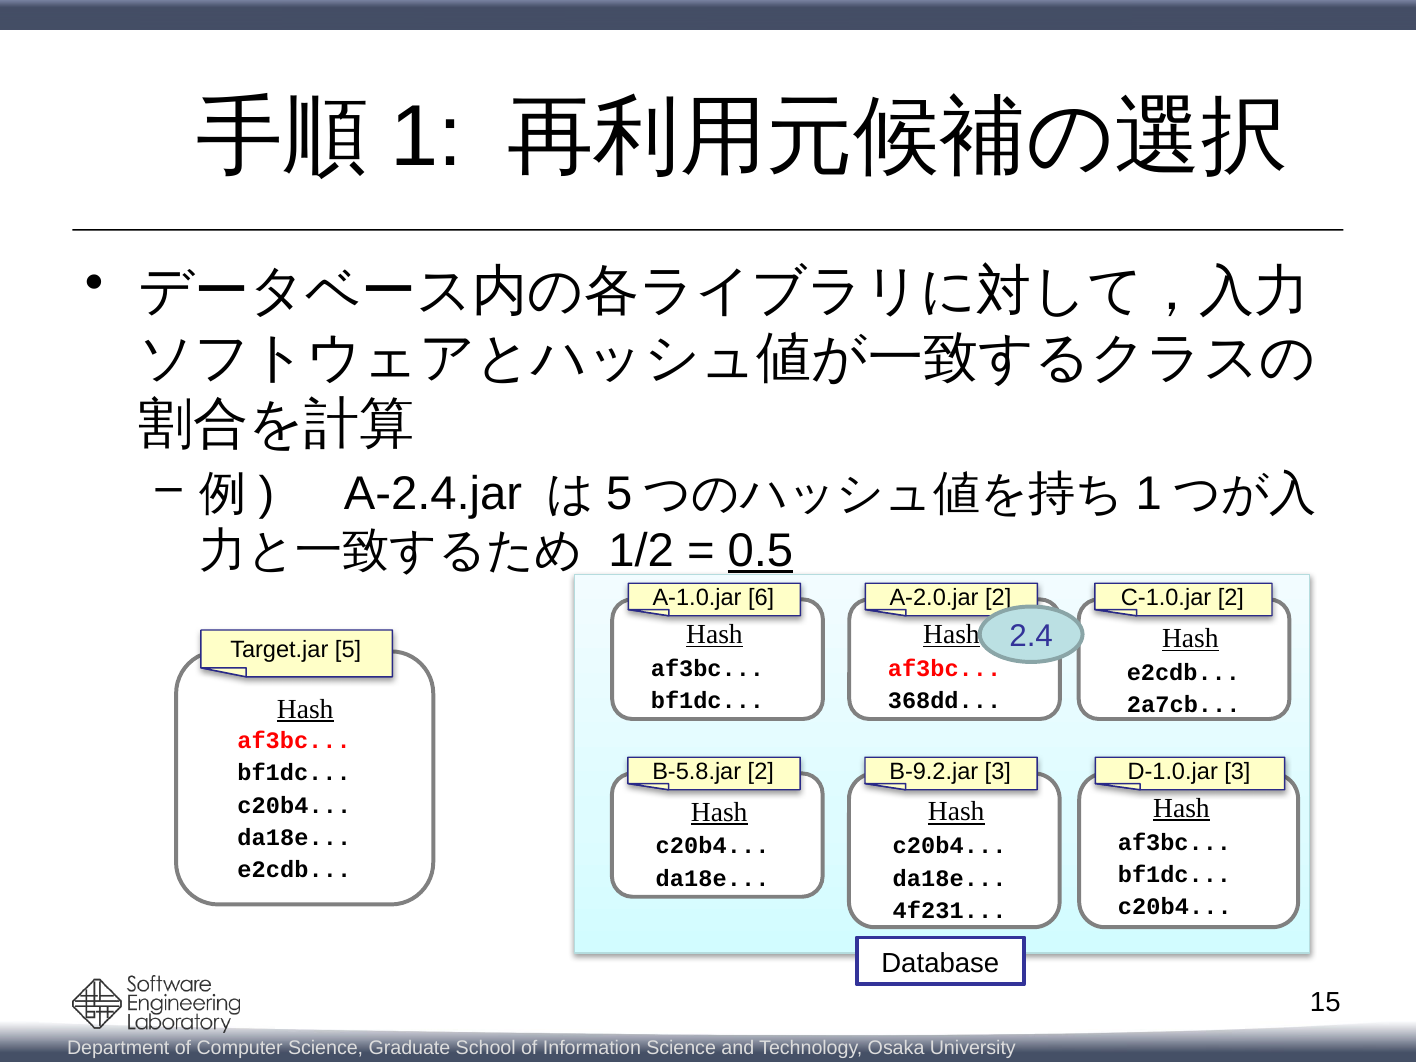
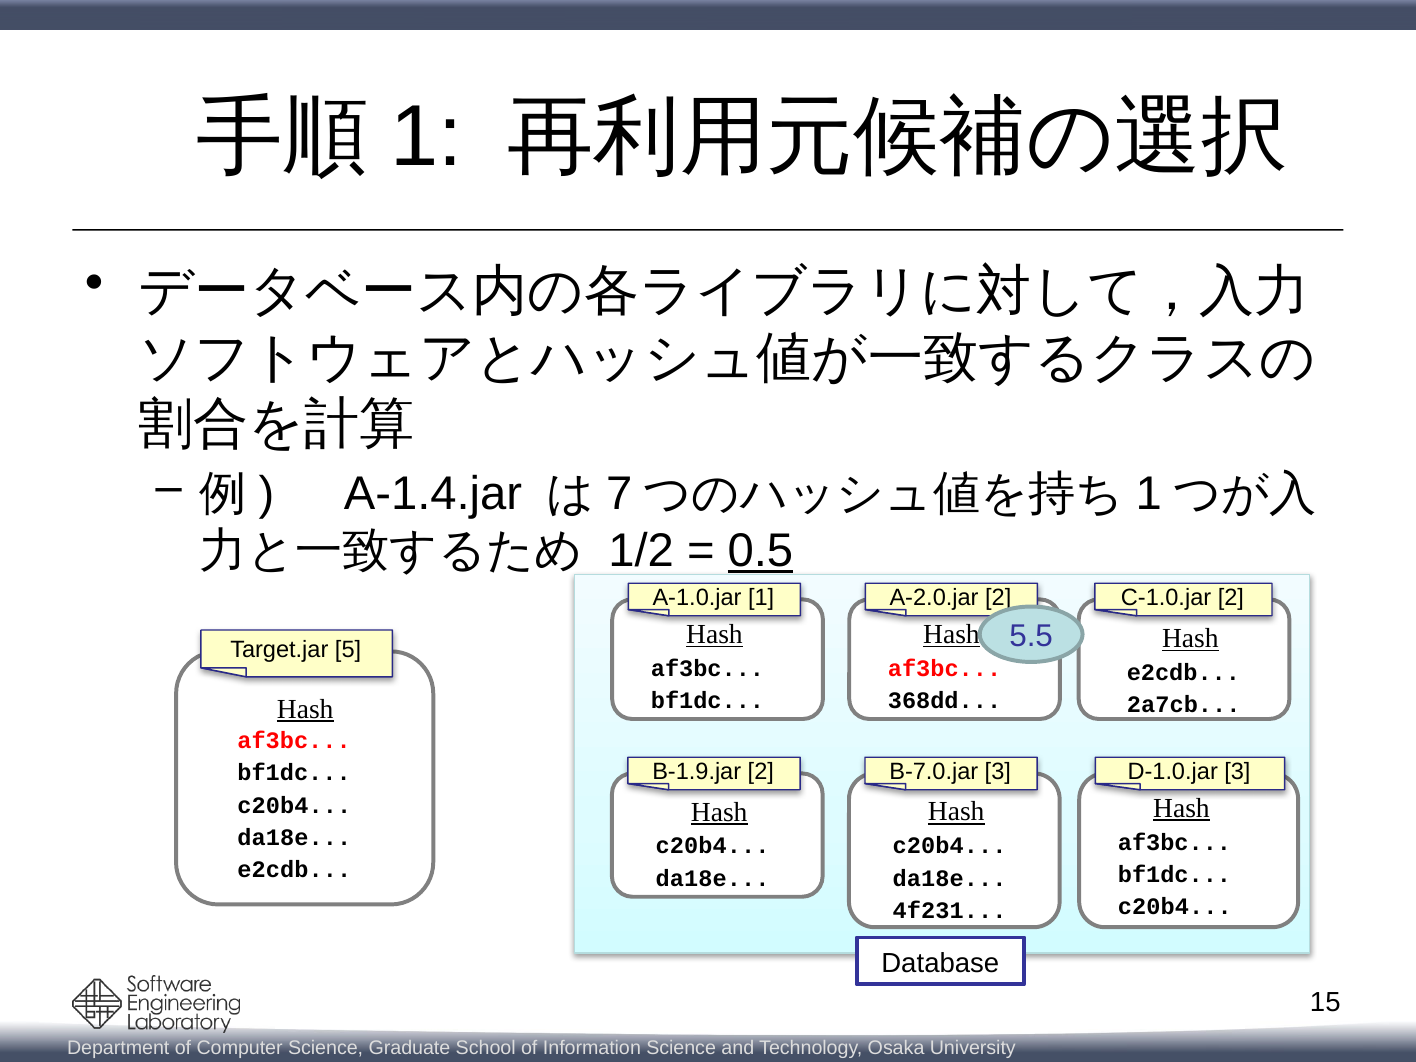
A-2.4.jar: A-2.4.jar -> A-1.4.jar
5 at (619, 494): 5 -> 7
A-1.0.jar 6: 6 -> 1
2.4: 2.4 -> 5.5
B-5.8.jar: B-5.8.jar -> B-1.9.jar
B-9.2.jar: B-9.2.jar -> B-7.0.jar
